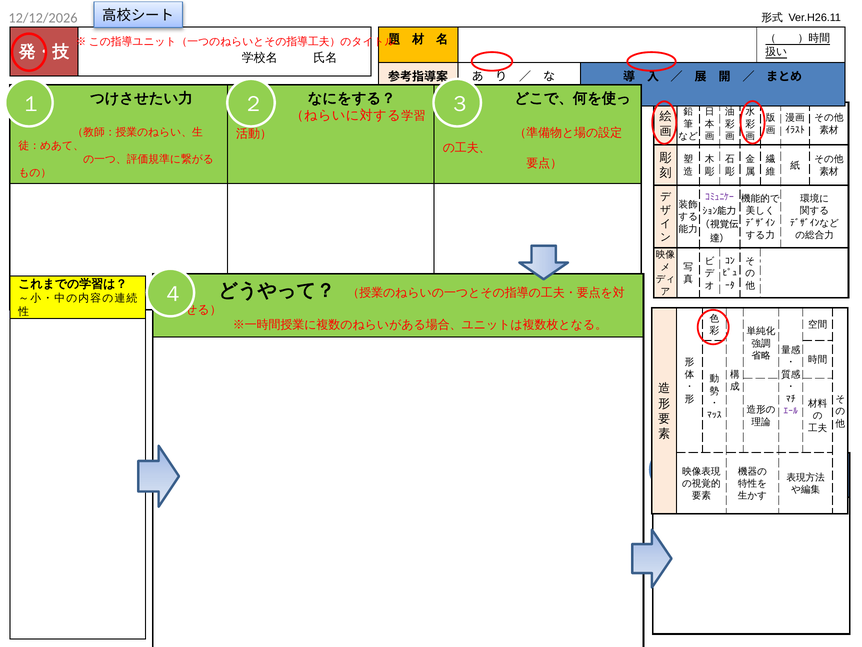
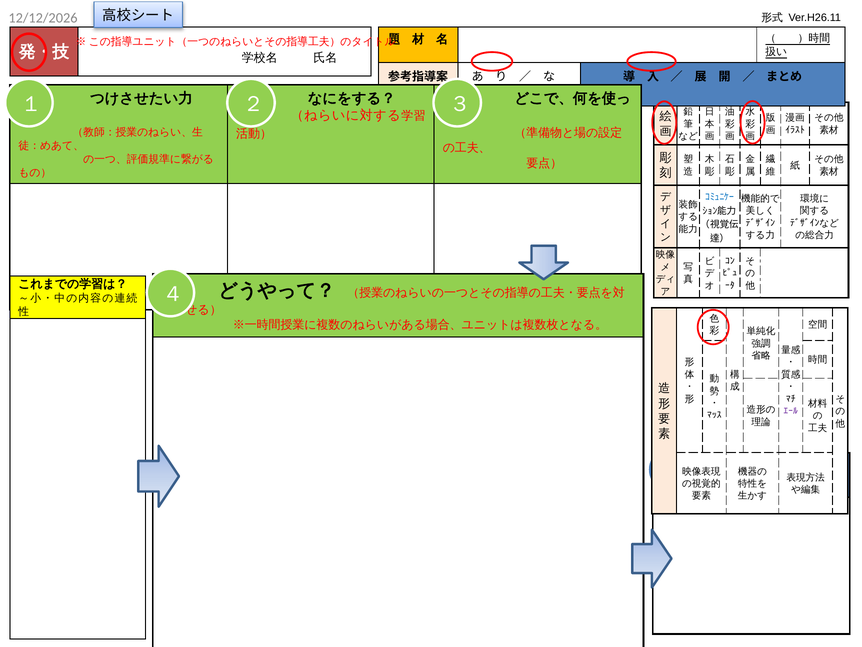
ｺﾐｭﾆｹｰ colour: purple -> blue
